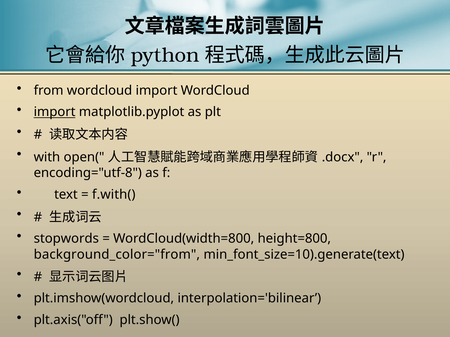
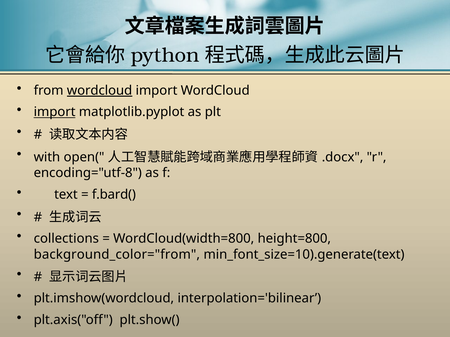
wordcloud at (100, 91) underline: none -> present
f.with(: f.with( -> f.bard(
stopwords: stopwords -> collections
